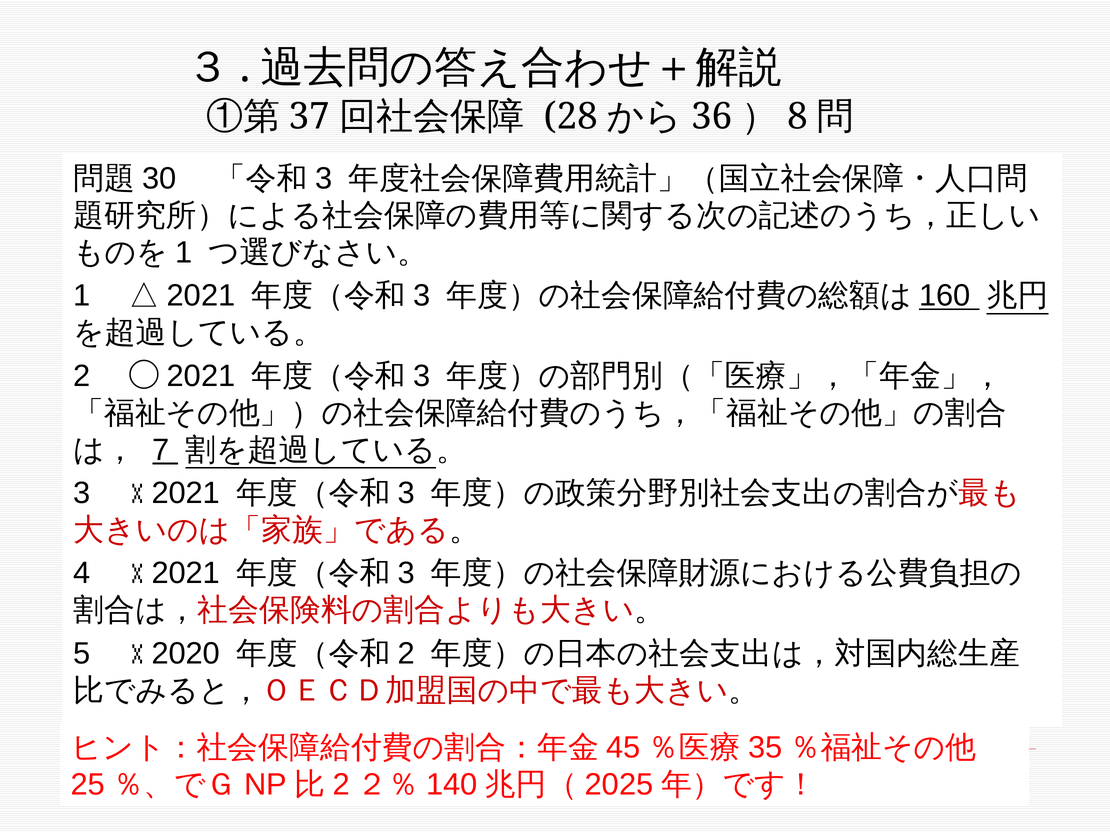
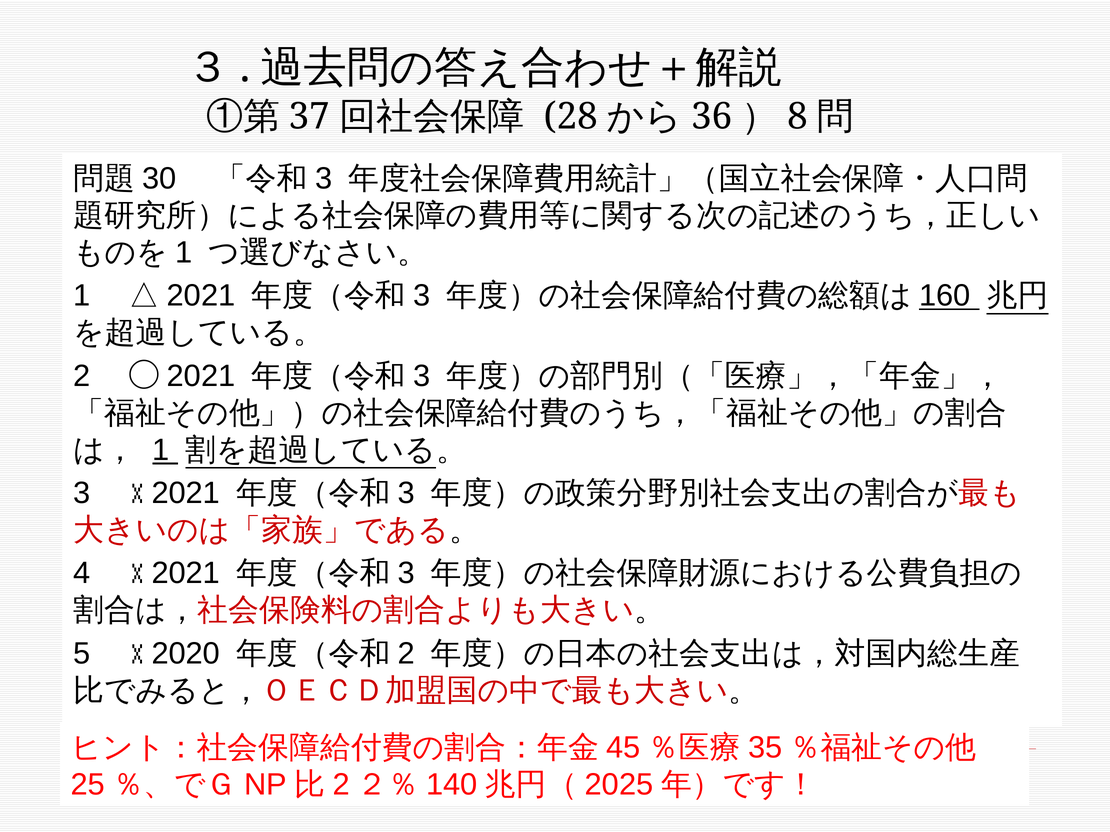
7 at (161, 450): 7 -> 1
